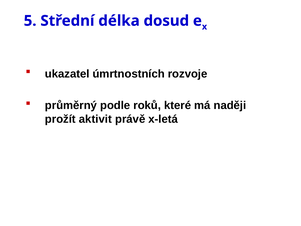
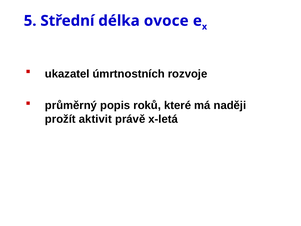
dosud: dosud -> ovoce
podle: podle -> popis
